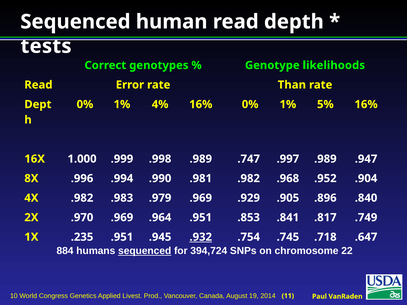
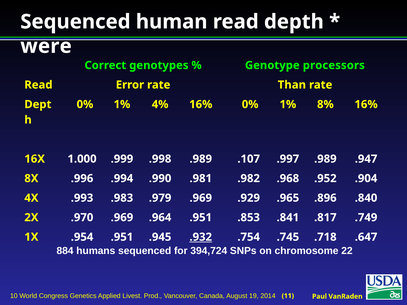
tests: tests -> were
likelihoods: likelihoods -> processors
5%: 5% -> 8%
.747: .747 -> .107
4X .982: .982 -> .993
.905: .905 -> .965
.235: .235 -> .954
sequenced at (145, 251) underline: present -> none
